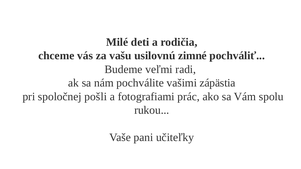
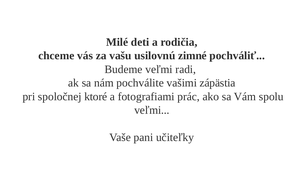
pošli: pošli -> ktoré
rukou at (152, 110): rukou -> veľmi
